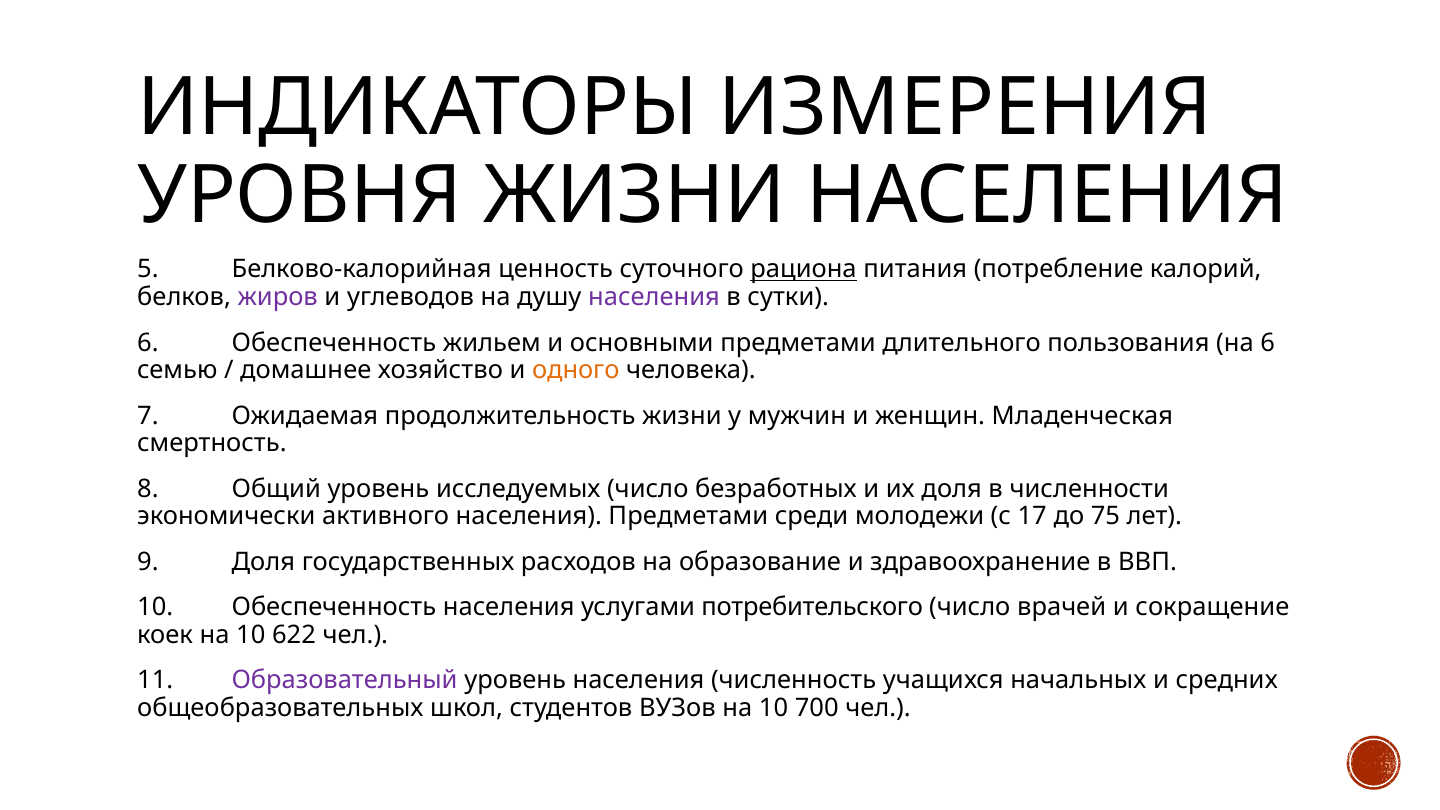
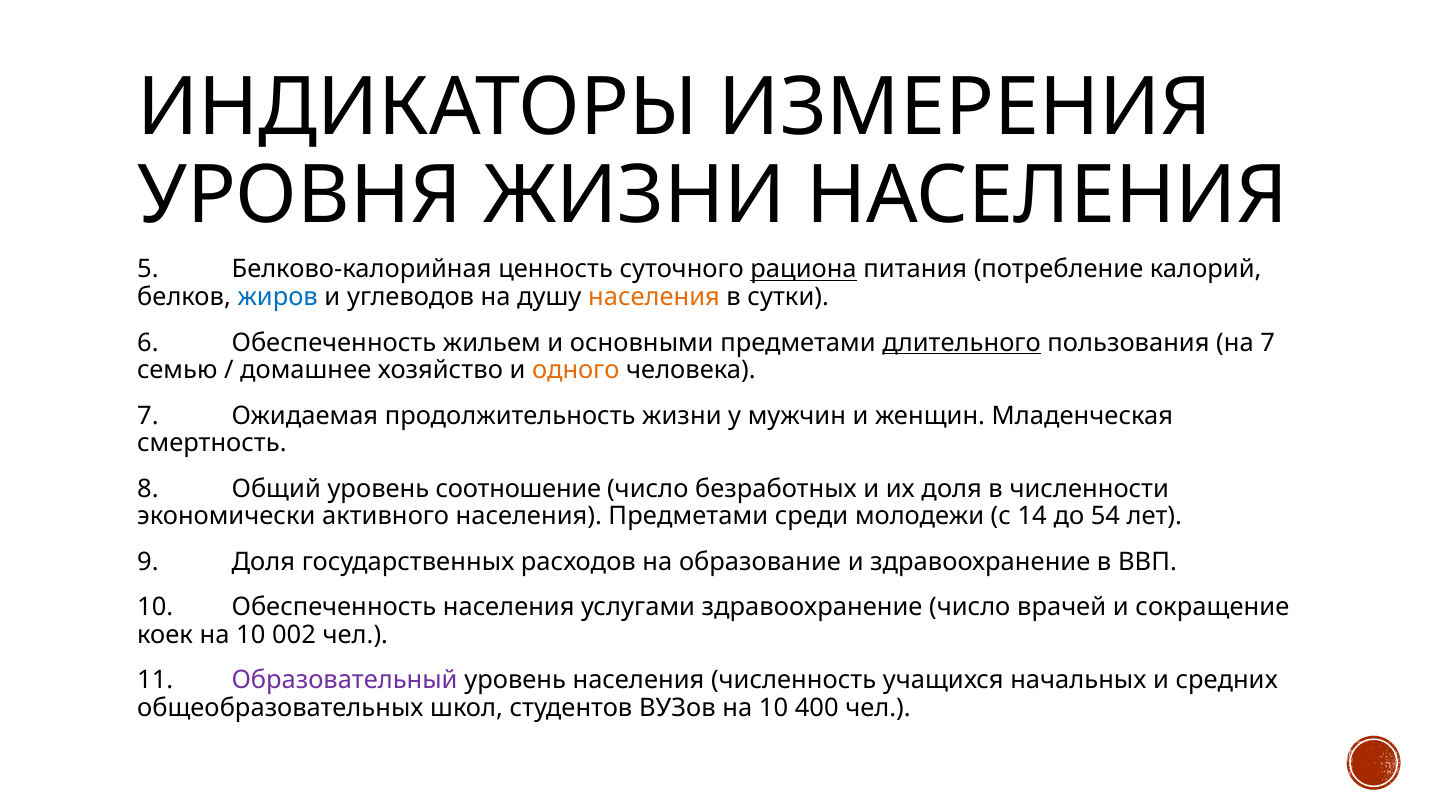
жиров colour: purple -> blue
населения at (654, 297) colour: purple -> orange
длительного underline: none -> present
на 6: 6 -> 7
исследуемых: исследуемых -> соотношение
17: 17 -> 14
75: 75 -> 54
услугами потребительского: потребительского -> здравоохранение
622: 622 -> 002
700: 700 -> 400
